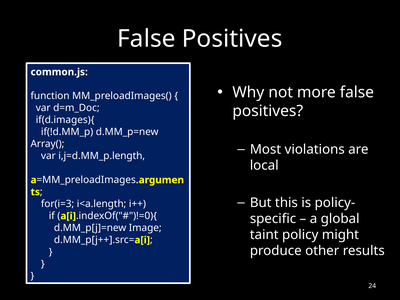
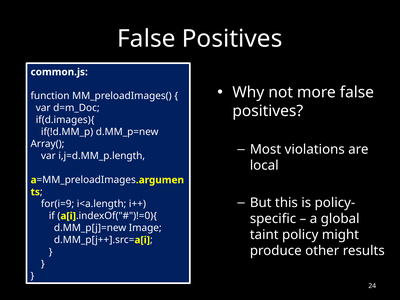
for(i=3: for(i=3 -> for(i=9
